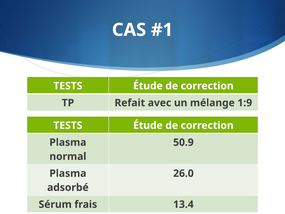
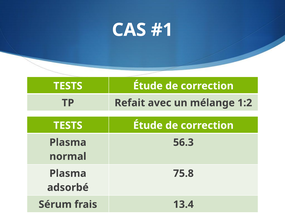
1:9: 1:9 -> 1:2
50.9: 50.9 -> 56.3
26.0: 26.0 -> 75.8
